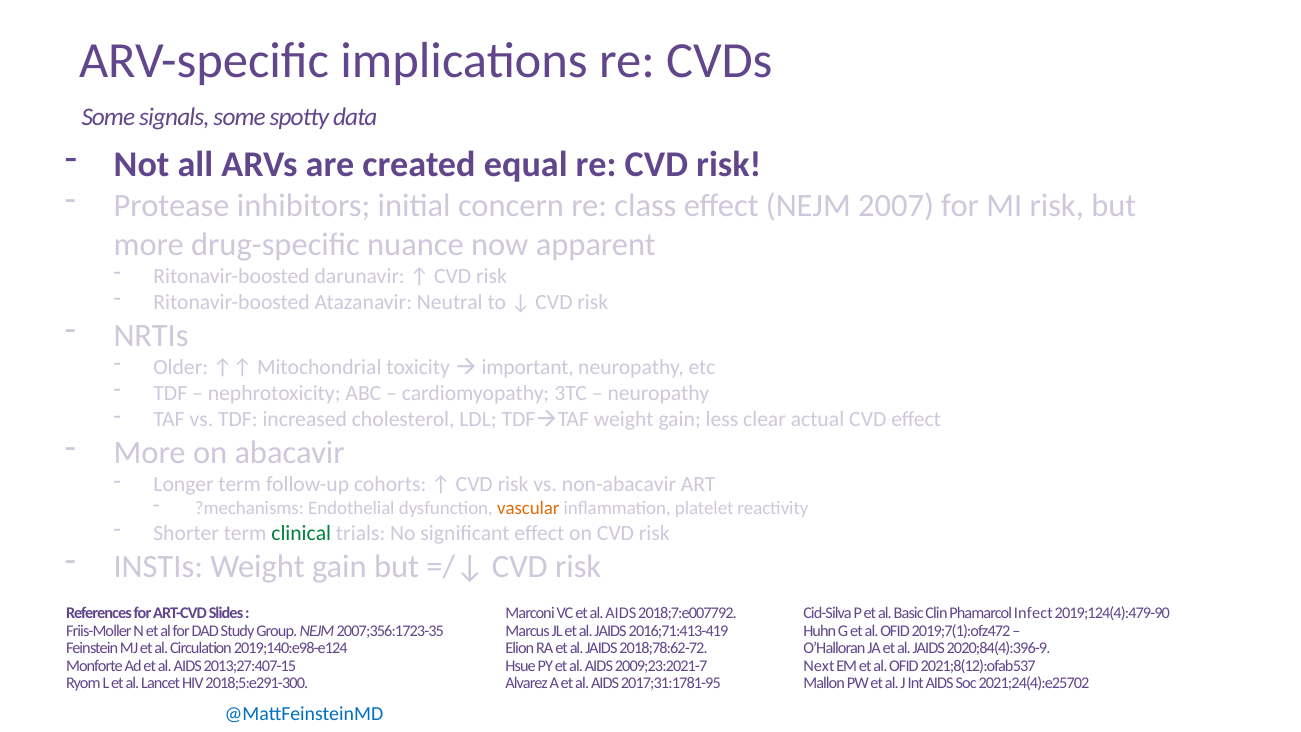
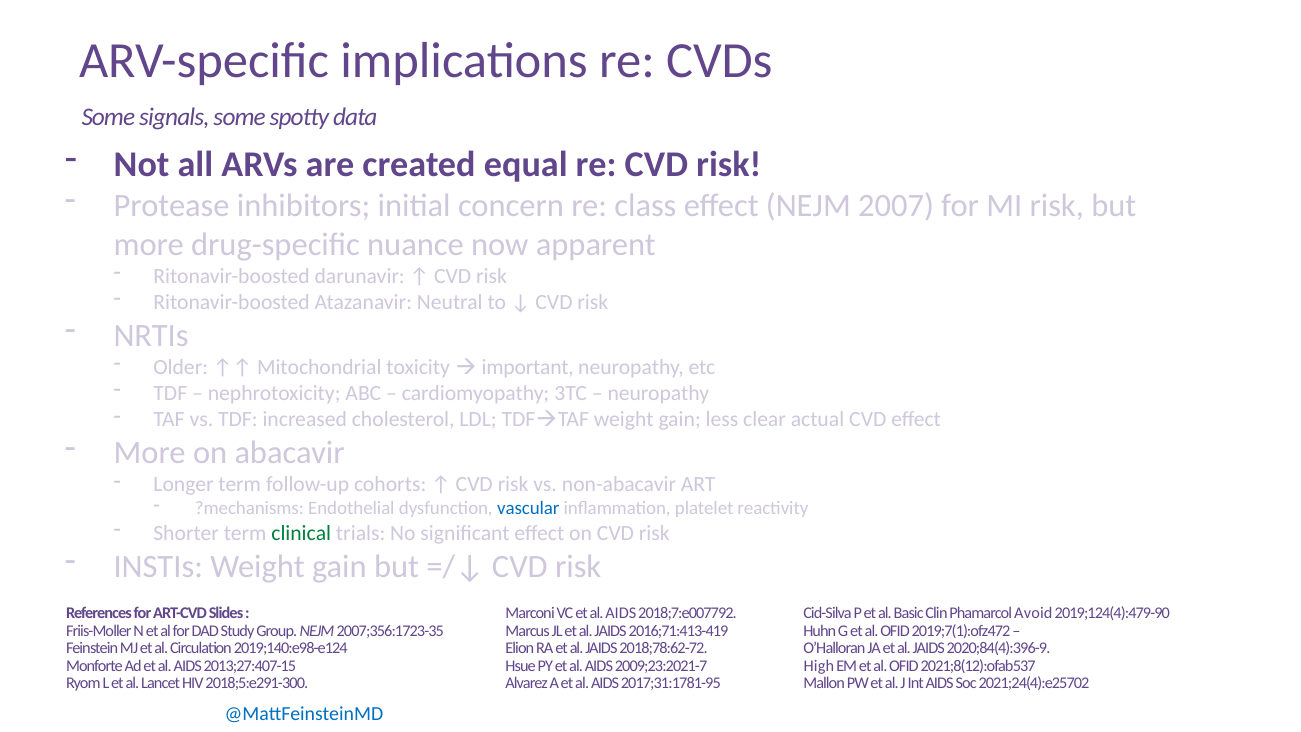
vascular colour: orange -> blue
Infect: Infect -> Avoid
Next: Next -> High
